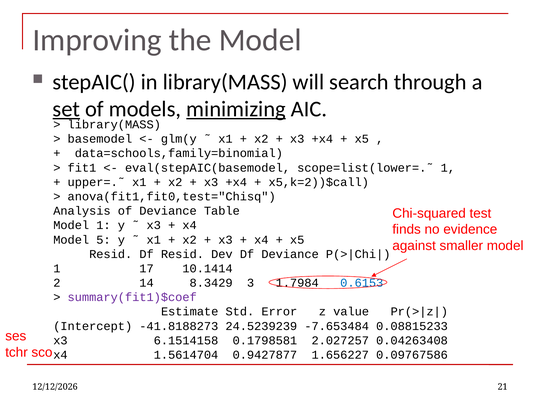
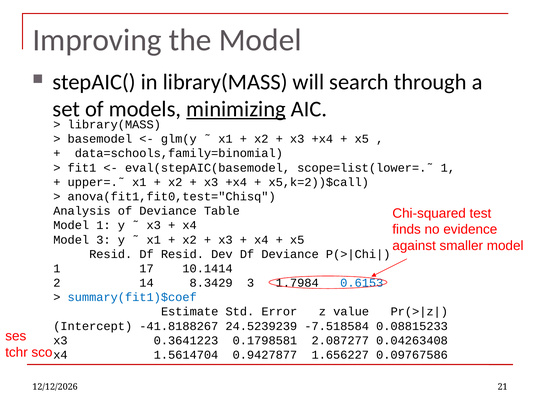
set underline: present -> none
Model 5: 5 -> 3
summary(fit1)$coef colour: purple -> blue
-41.8188273: -41.8188273 -> -41.8188267
-7.653484: -7.653484 -> -7.518584
6.1514158: 6.1514158 -> 0.3641223
2.027257: 2.027257 -> 2.087277
